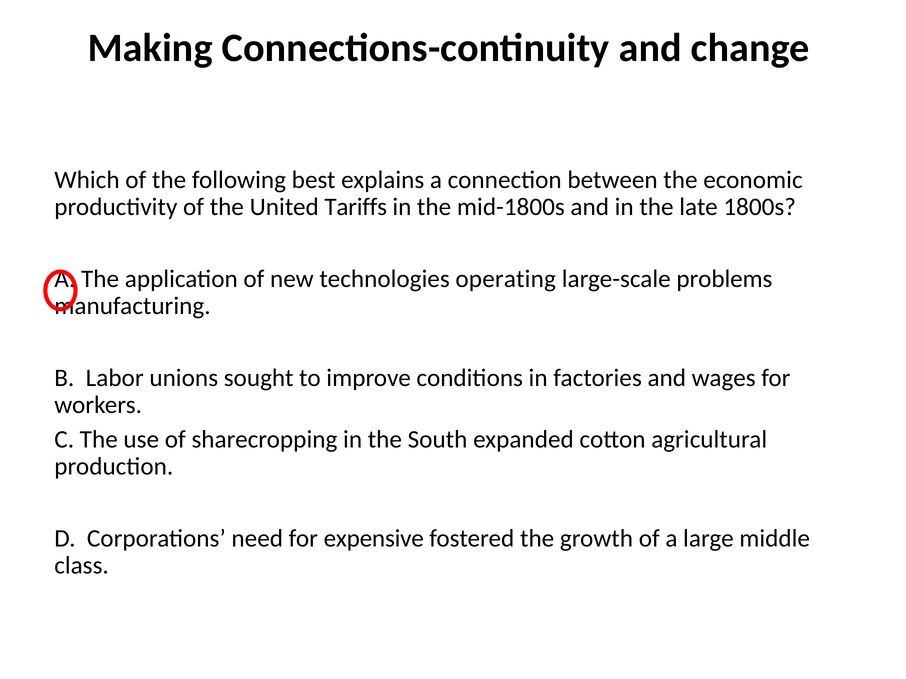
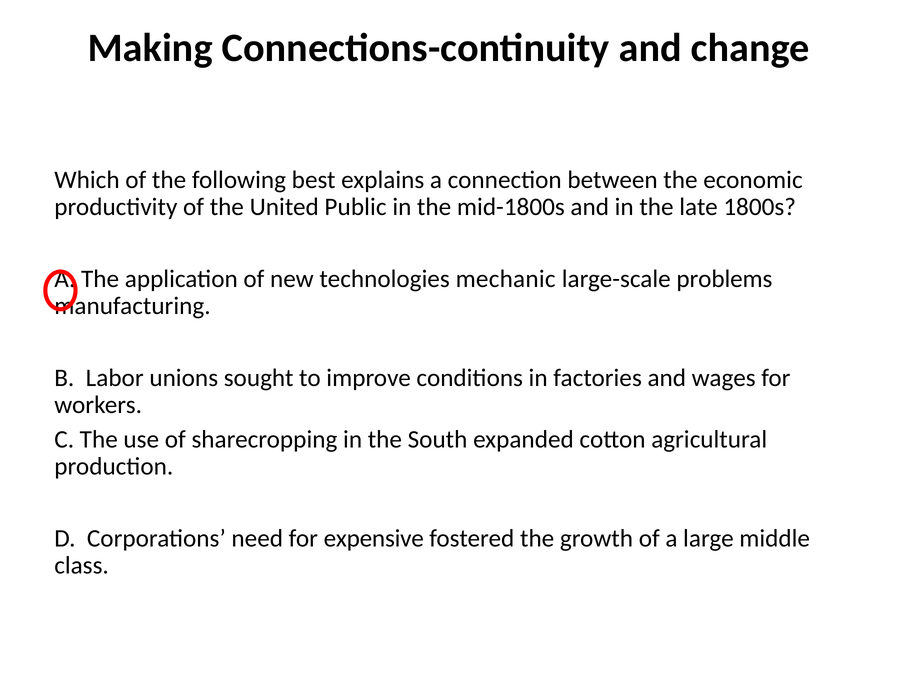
Tariffs: Tariffs -> Public
operating: operating -> mechanic
